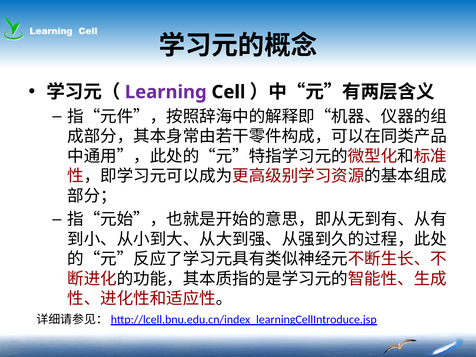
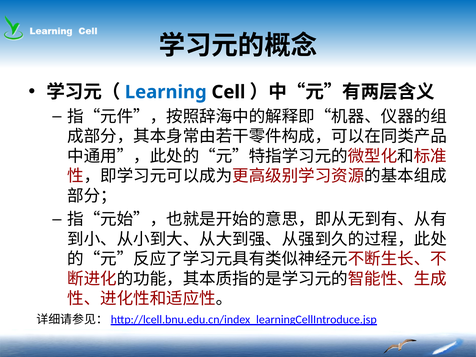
Learning at (166, 92) colour: purple -> blue
